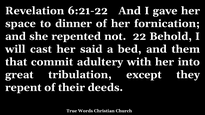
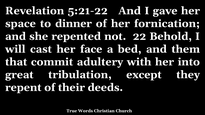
6:21-22: 6:21-22 -> 5:21-22
said: said -> face
